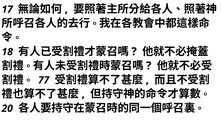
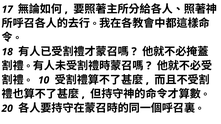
77: 77 -> 10
